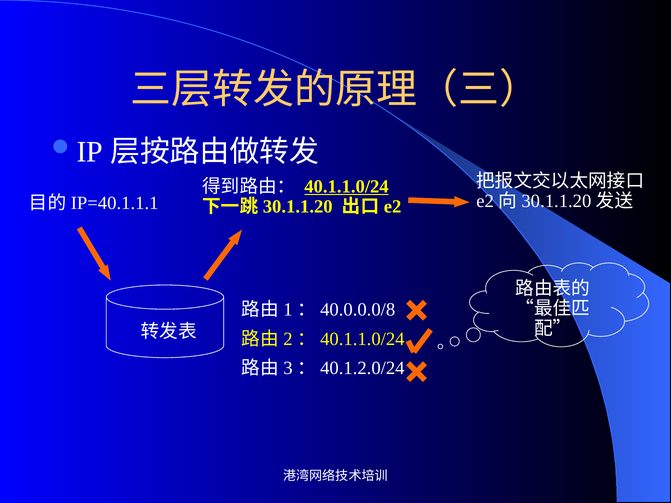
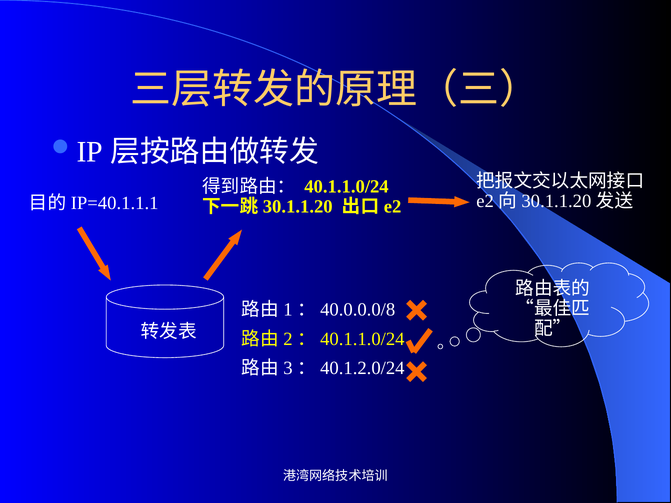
40.1.1.0/24 underline: present -> none
